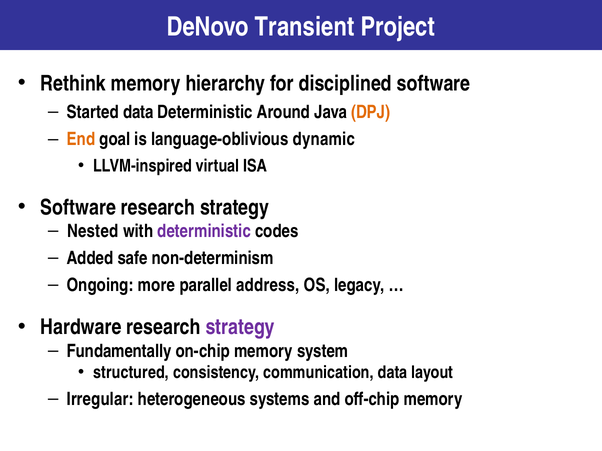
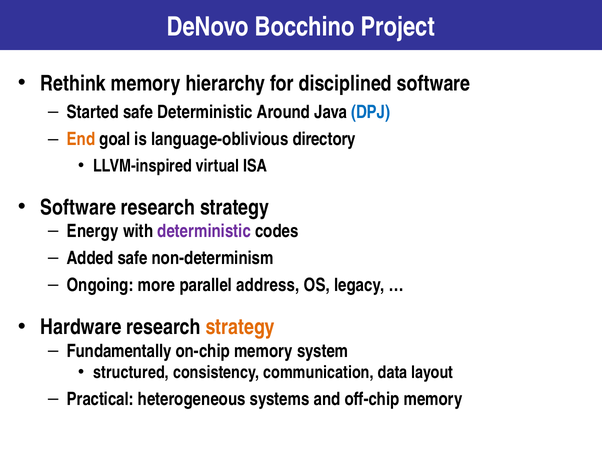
Transient: Transient -> Bocchino
Started data: data -> safe
DPJ colour: orange -> blue
dynamic: dynamic -> directory
Nested: Nested -> Energy
strategy at (240, 328) colour: purple -> orange
Irregular: Irregular -> Practical
